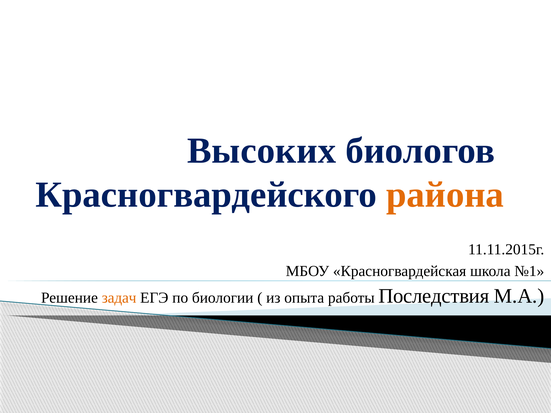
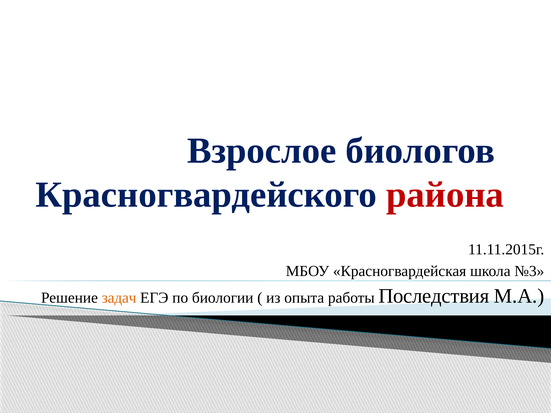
Высоких: Высоких -> Взрослое
района colour: orange -> red
№1: №1 -> №3
